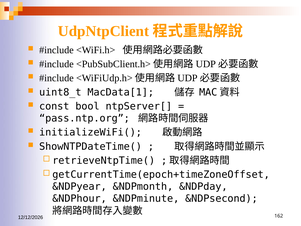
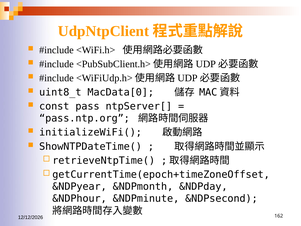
MacData[1: MacData[1 -> MacData[0
bool: bool -> pass
